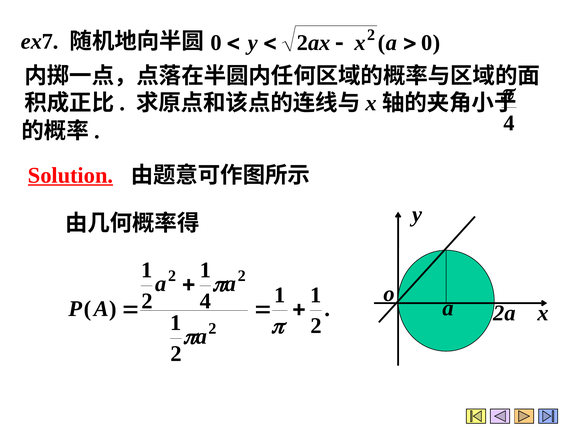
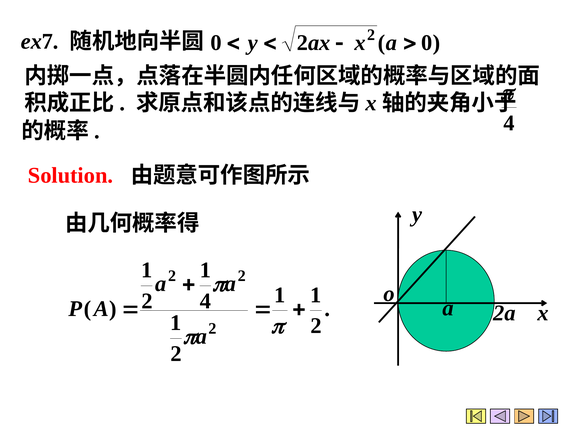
Solution underline: present -> none
